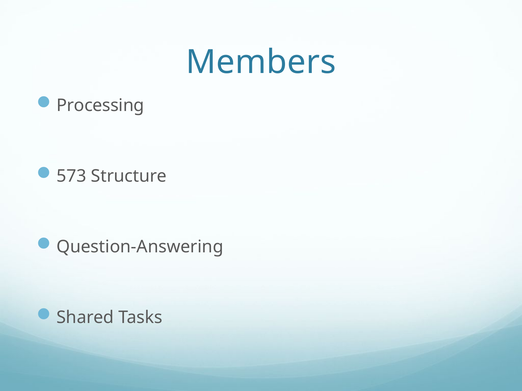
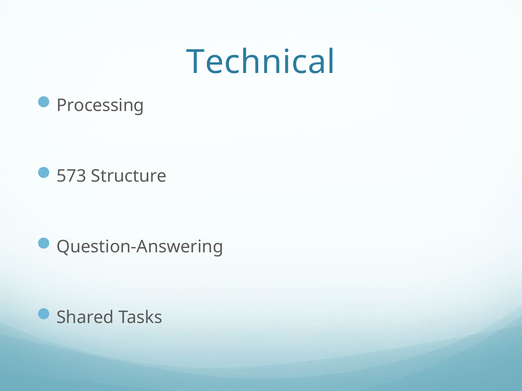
Members: Members -> Technical
